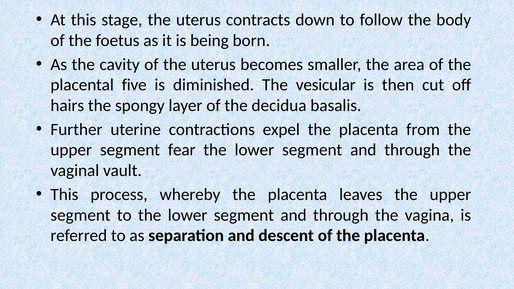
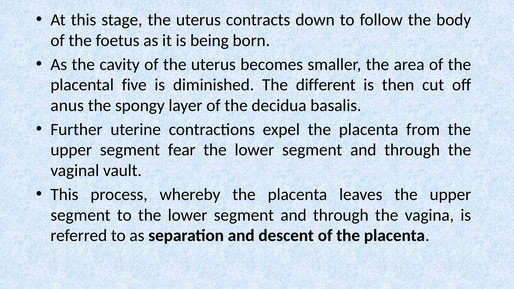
vesicular: vesicular -> different
hairs: hairs -> anus
